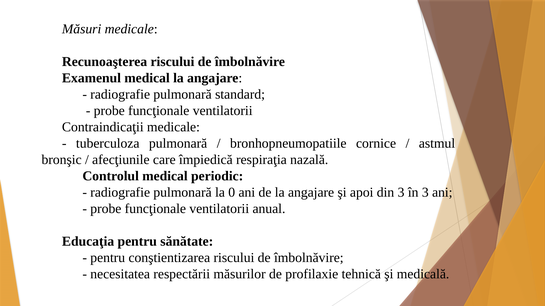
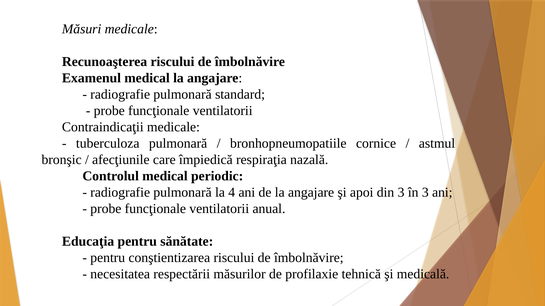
0: 0 -> 4
